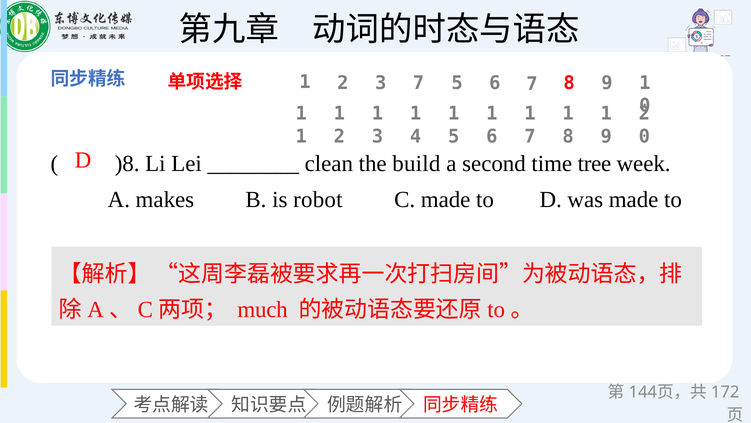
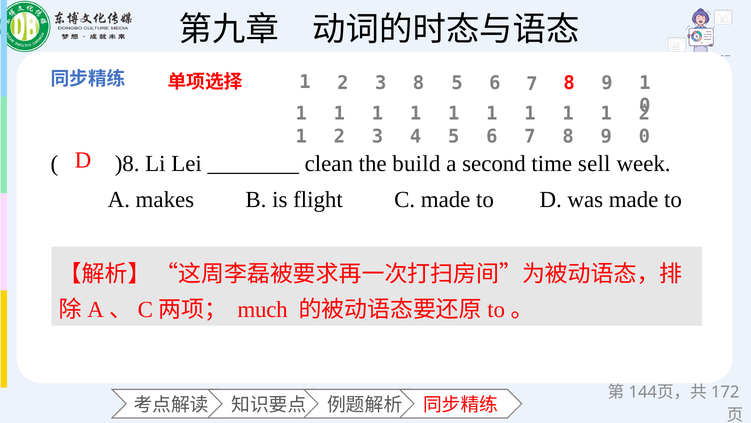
3 7: 7 -> 8
tree: tree -> sell
robot: robot -> flight
